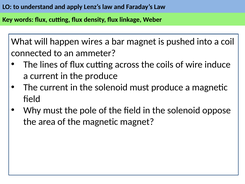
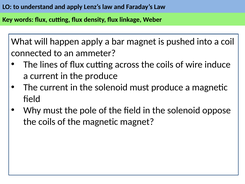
happen wires: wires -> apply
area at (47, 122): area -> coils
